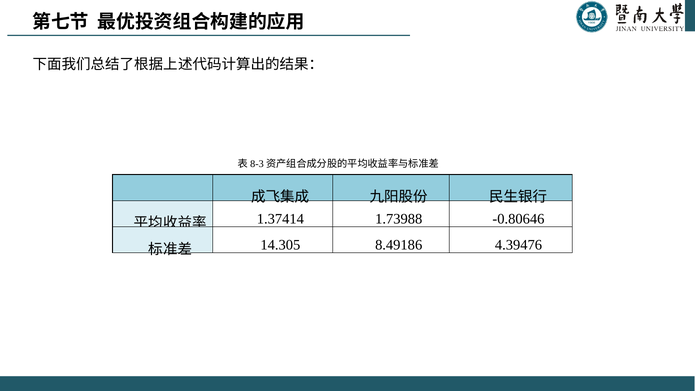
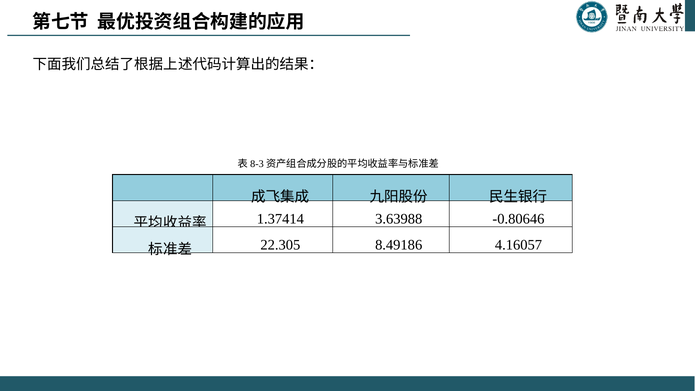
1.73988: 1.73988 -> 3.63988
14.305: 14.305 -> 22.305
4.39476: 4.39476 -> 4.16057
